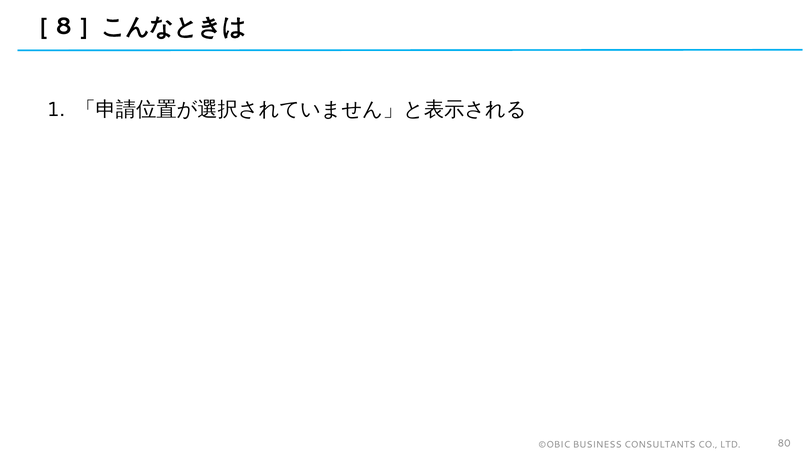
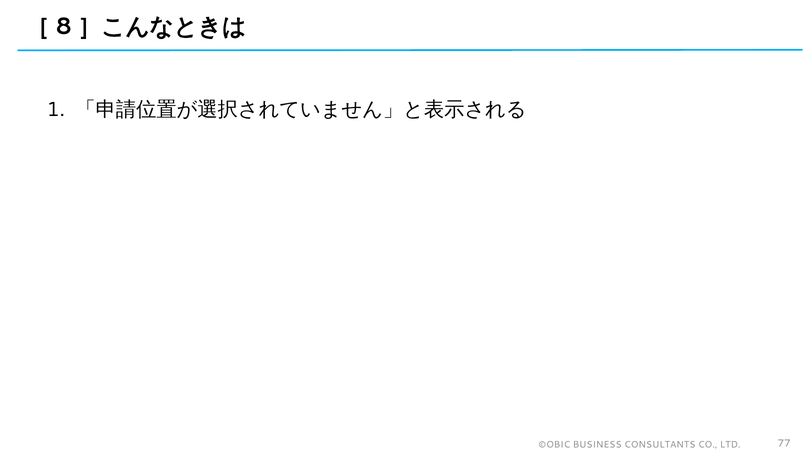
80: 80 -> 77
